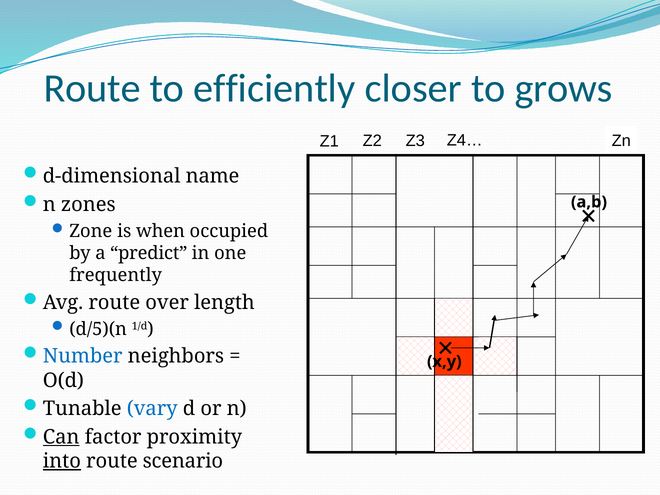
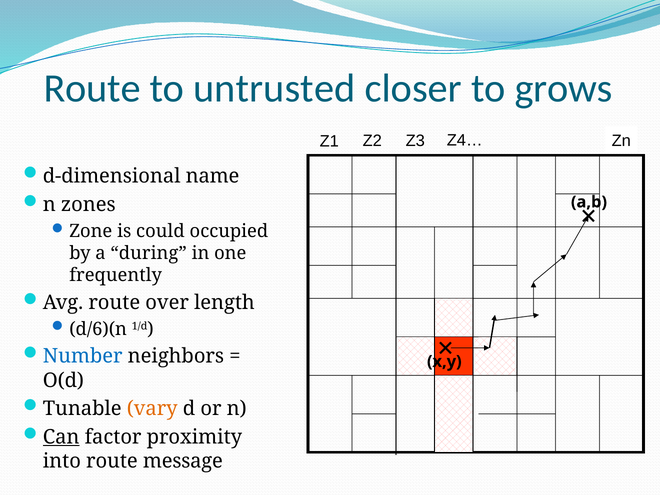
efficiently: efficiently -> untrusted
when: when -> could
predict: predict -> during
d/5)(n: d/5)(n -> d/6)(n
vary colour: blue -> orange
into underline: present -> none
scenario: scenario -> message
